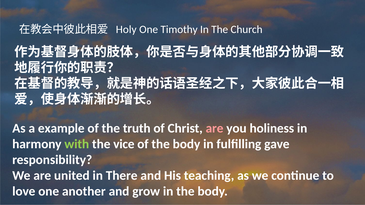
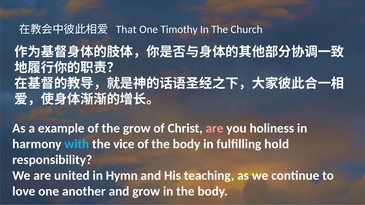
Holy: Holy -> That
the truth: truth -> grow
with colour: light green -> light blue
gave: gave -> hold
There: There -> Hymn
